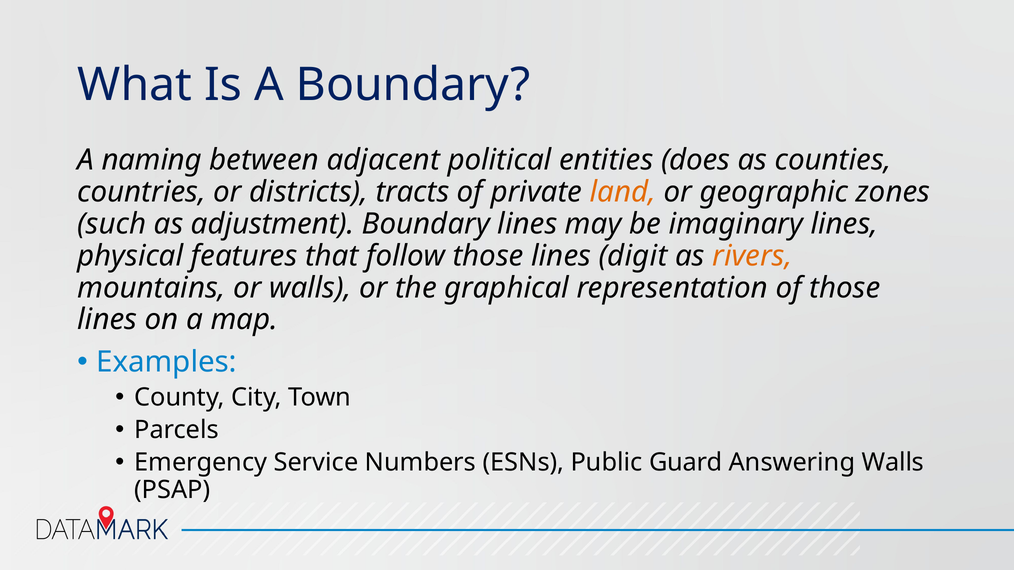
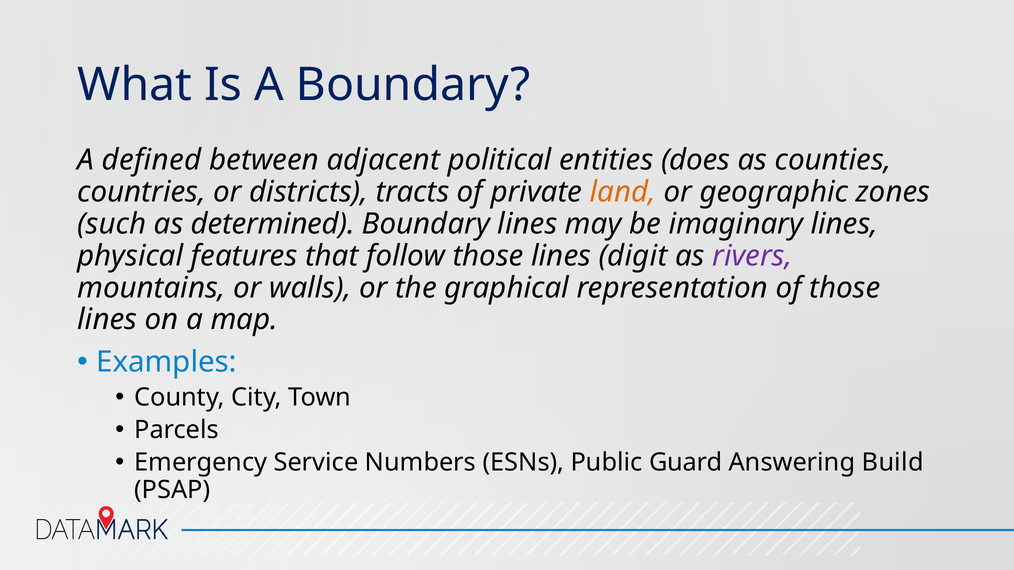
naming: naming -> defined
adjustment: adjustment -> determined
rivers colour: orange -> purple
Answering Walls: Walls -> Build
